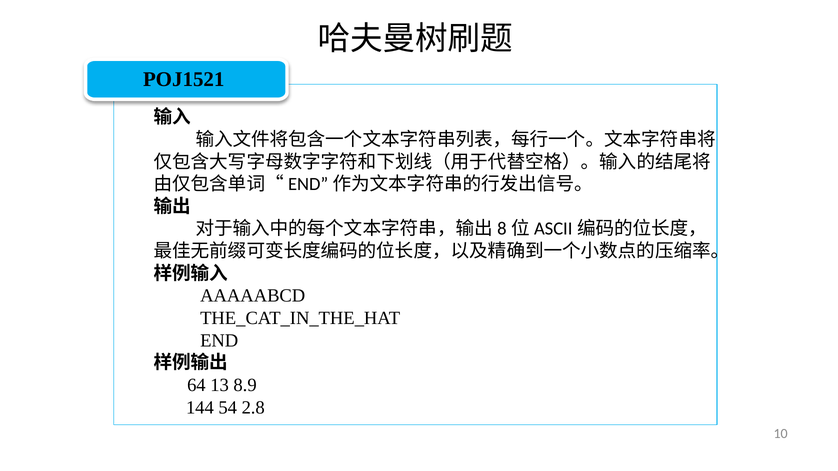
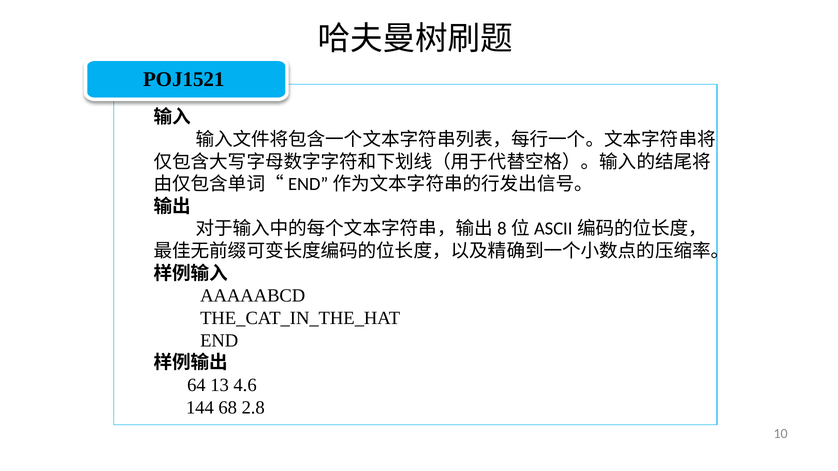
8.9: 8.9 -> 4.6
54: 54 -> 68
